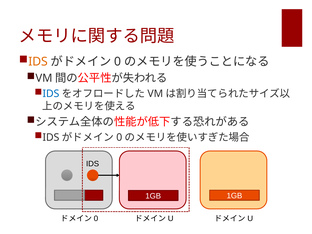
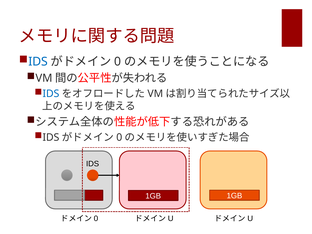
IDS at (38, 62) colour: orange -> blue
